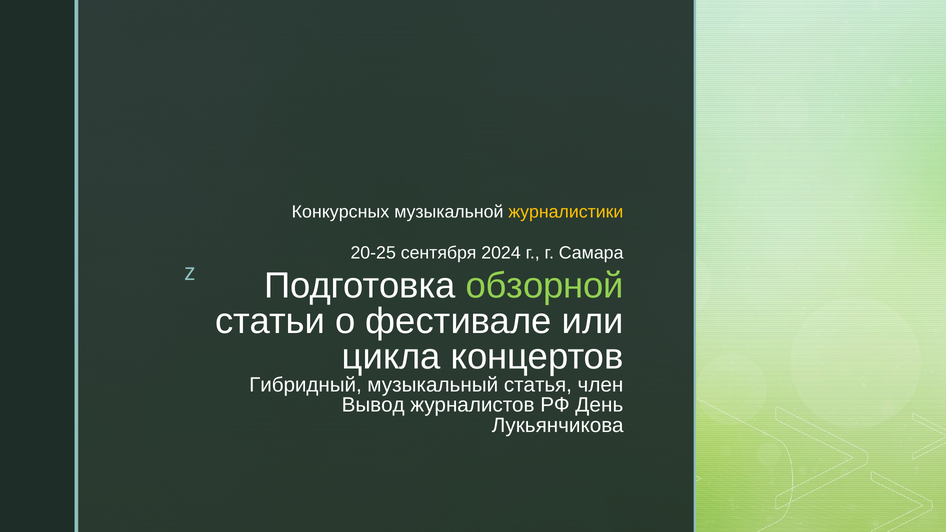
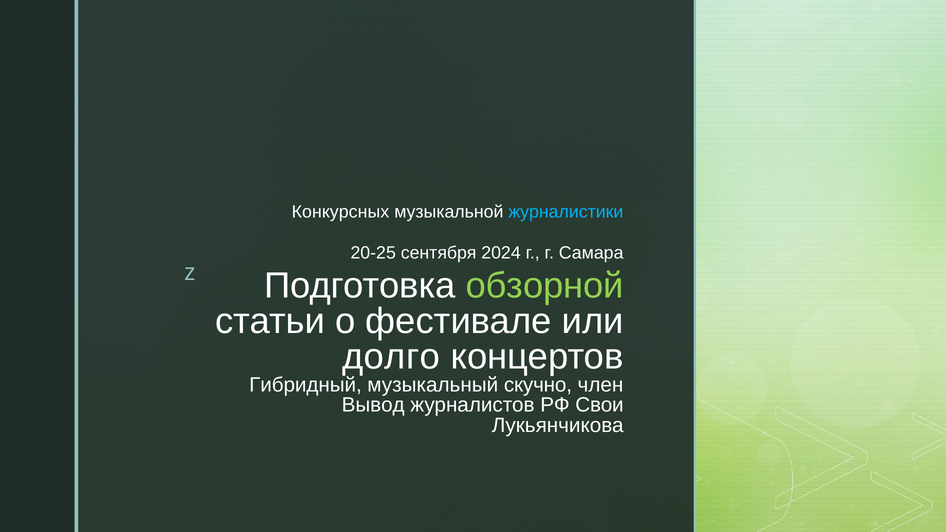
журналистики colour: yellow -> light blue
цикла: цикла -> долго
статья: статья -> скучно
День: День -> Свои
